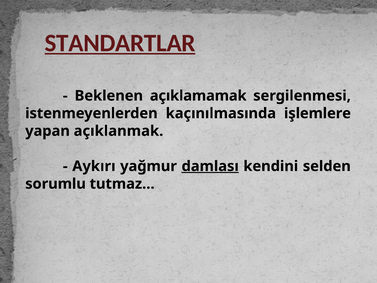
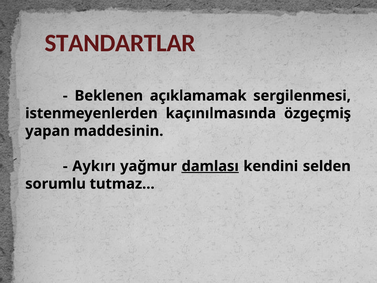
STANDARTLAR underline: present -> none
işlemlere: işlemlere -> özgeçmiş
açıklanmak: açıklanmak -> maddesinin
